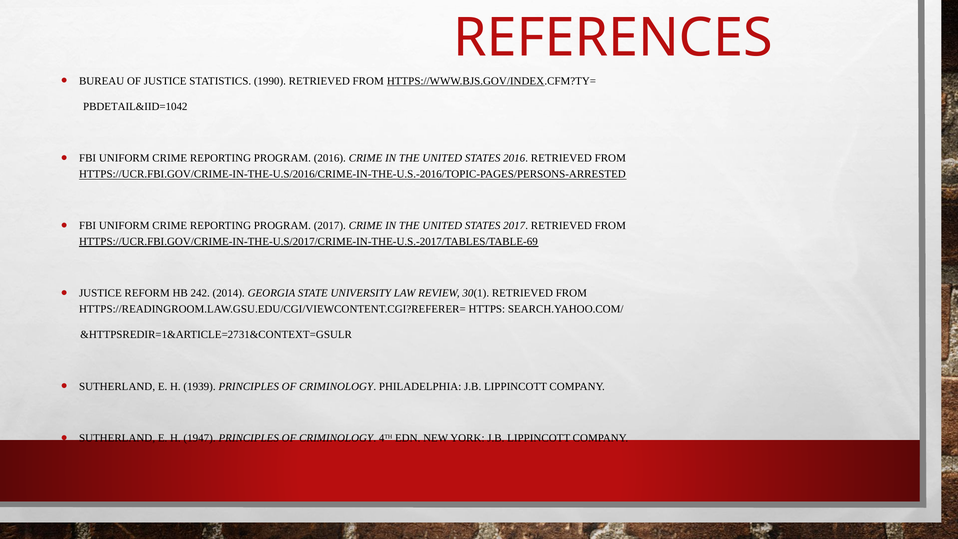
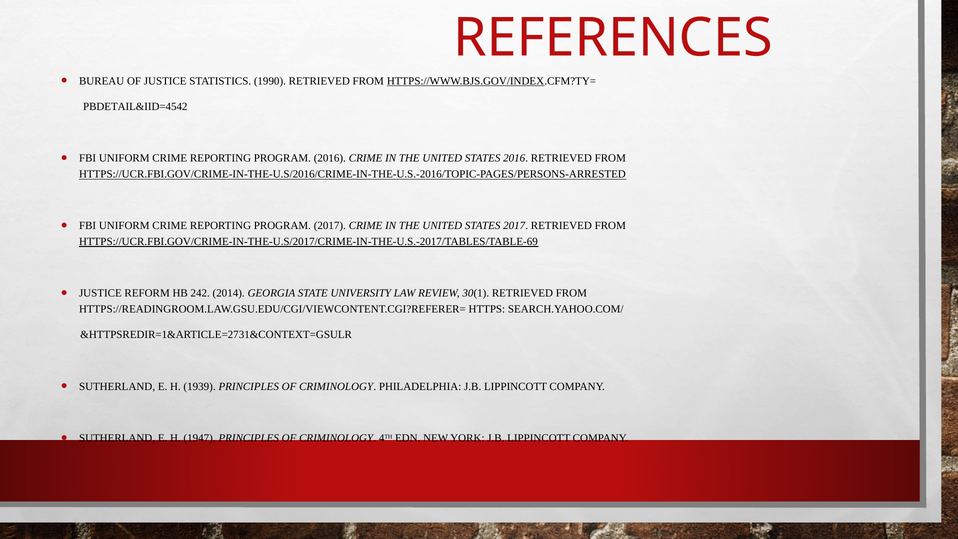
PBDETAIL&IID=1042: PBDETAIL&IID=1042 -> PBDETAIL&IID=4542
